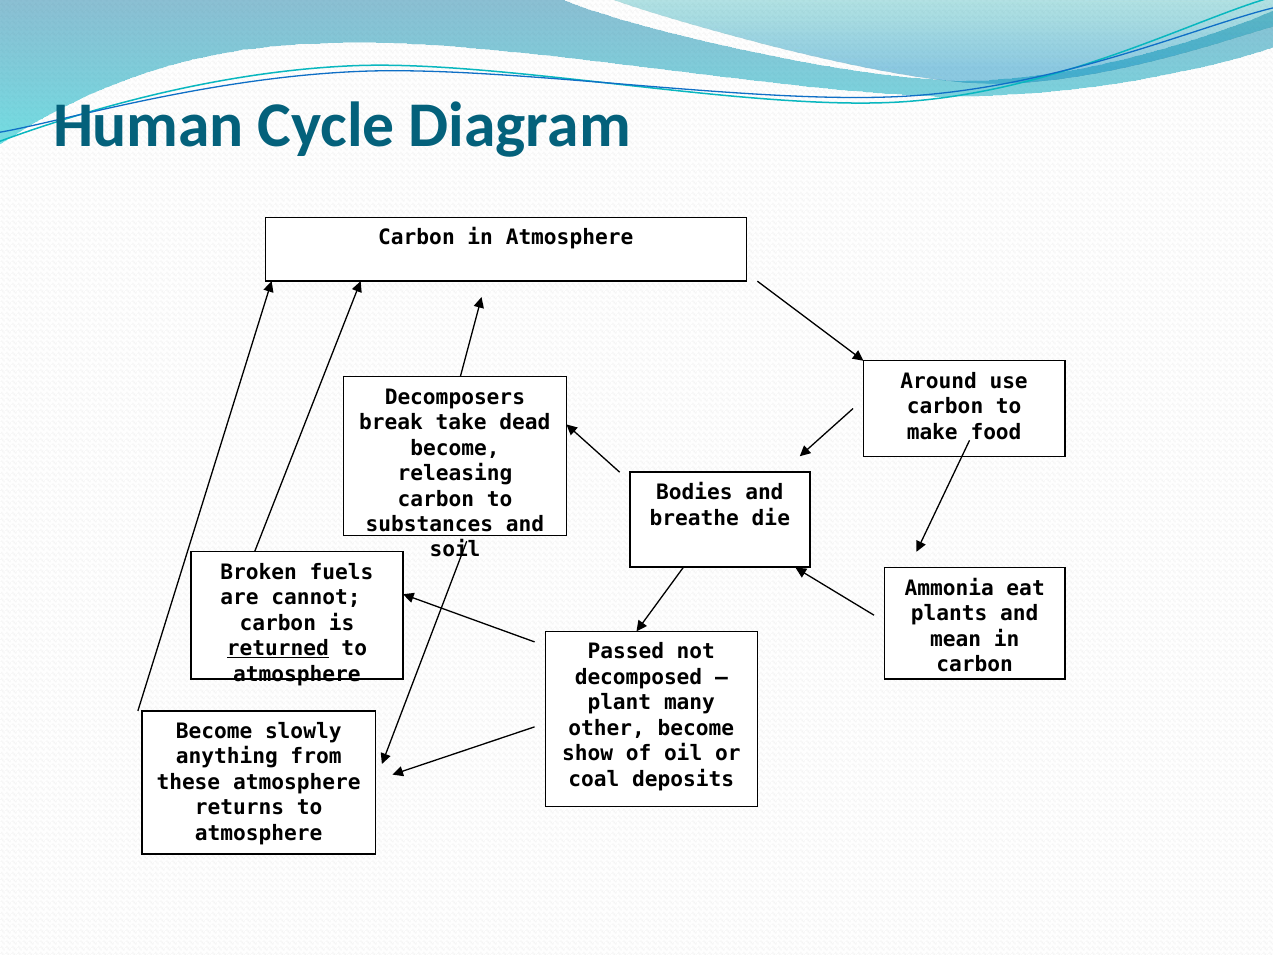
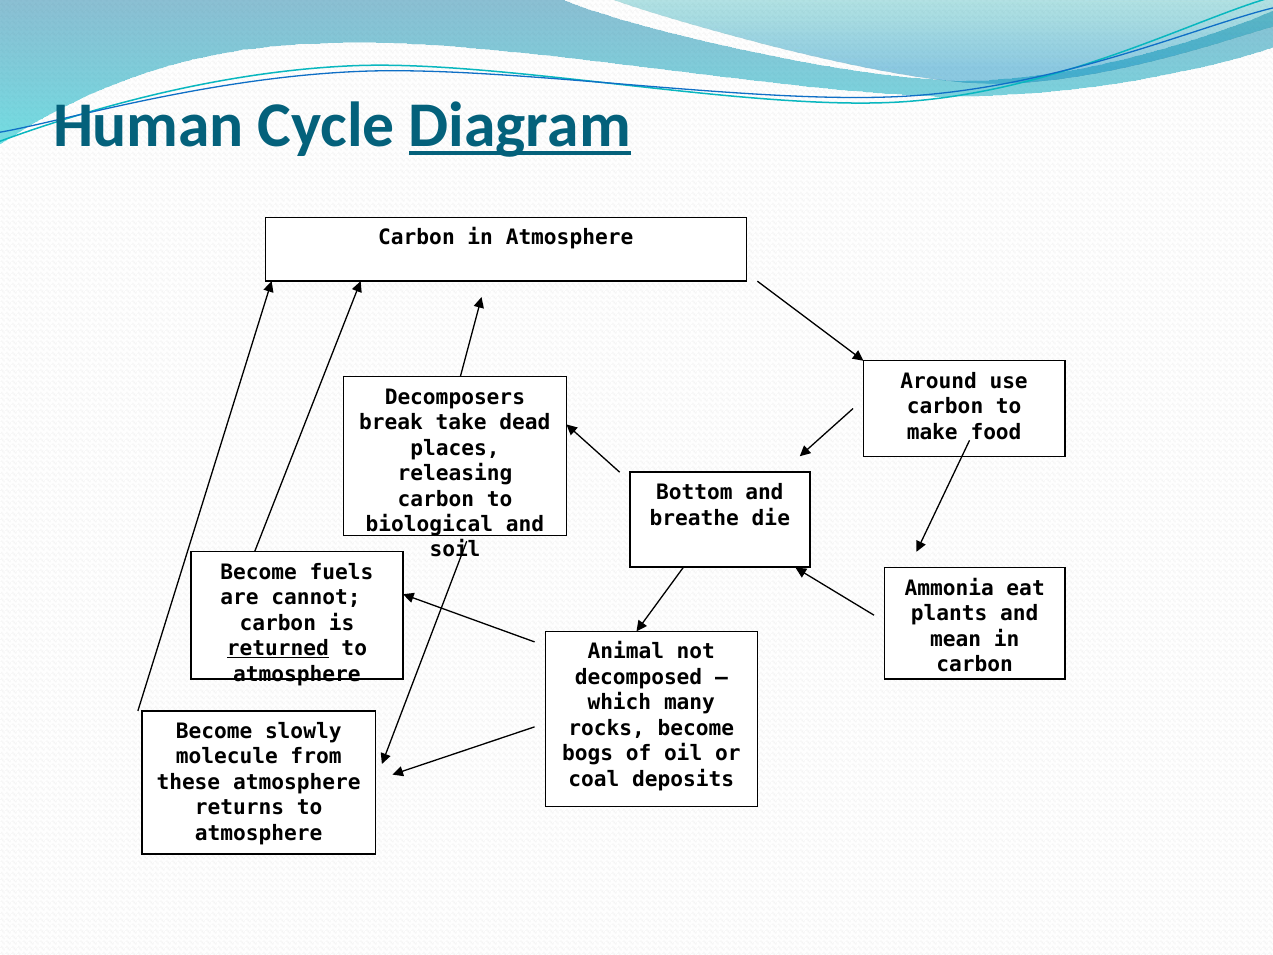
Diagram underline: none -> present
become at (455, 448): become -> places
Bodies: Bodies -> Bottom
substances: substances -> biological
Broken at (259, 572): Broken -> Become
Passed: Passed -> Animal
plant: plant -> which
other: other -> rocks
show: show -> bogs
anything: anything -> molecule
